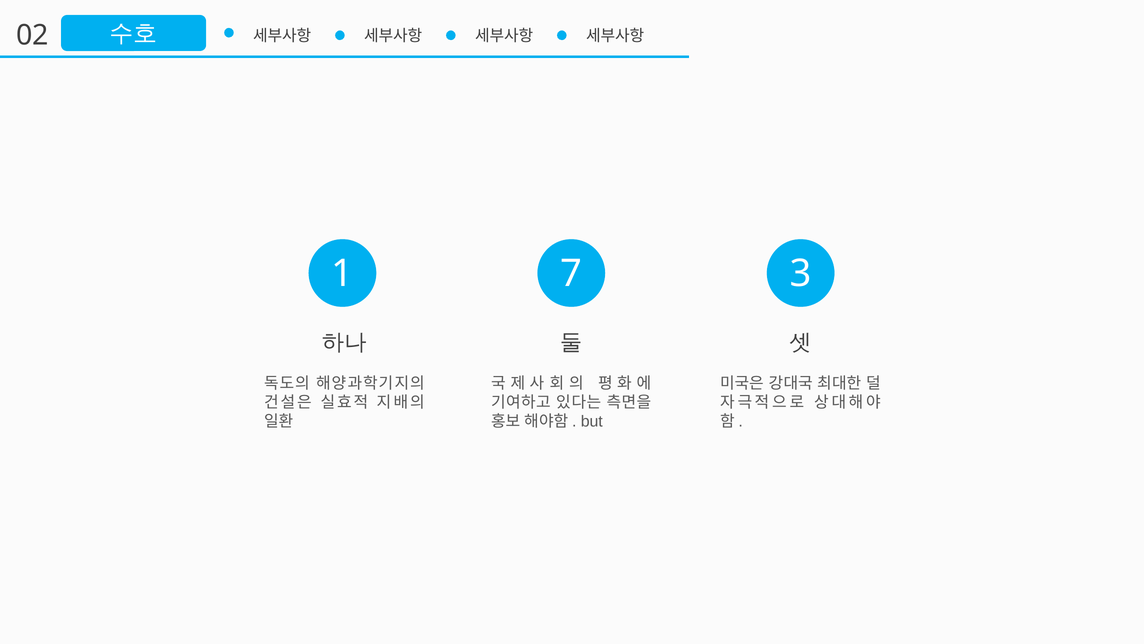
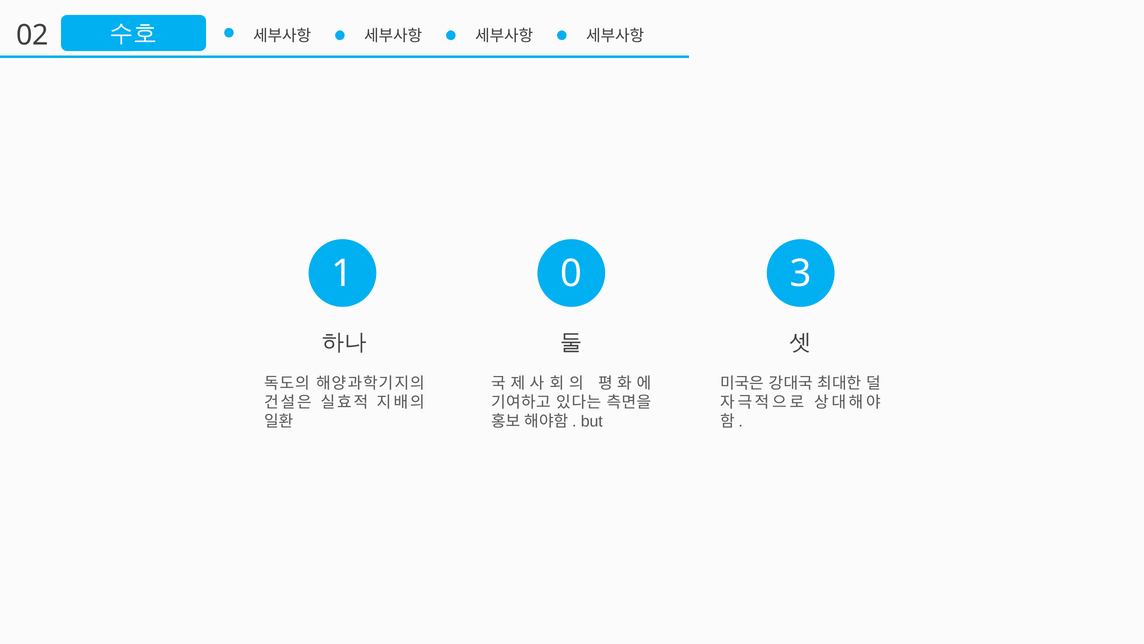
7: 7 -> 0
